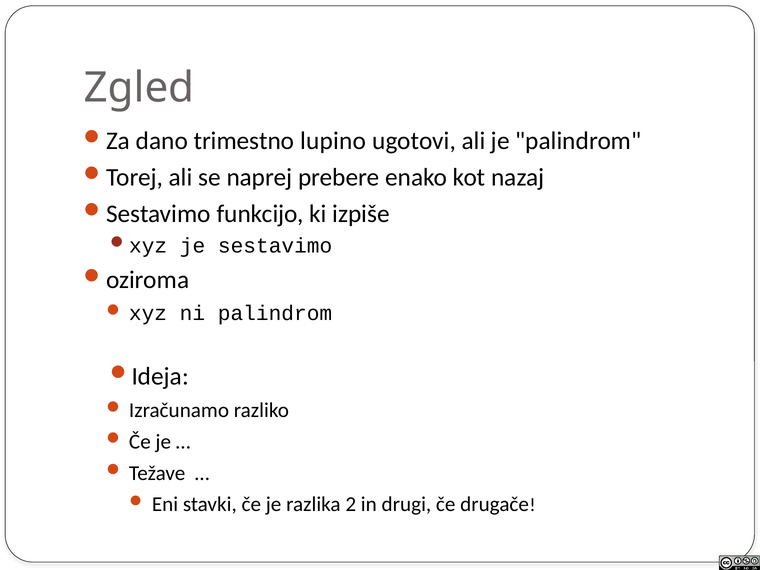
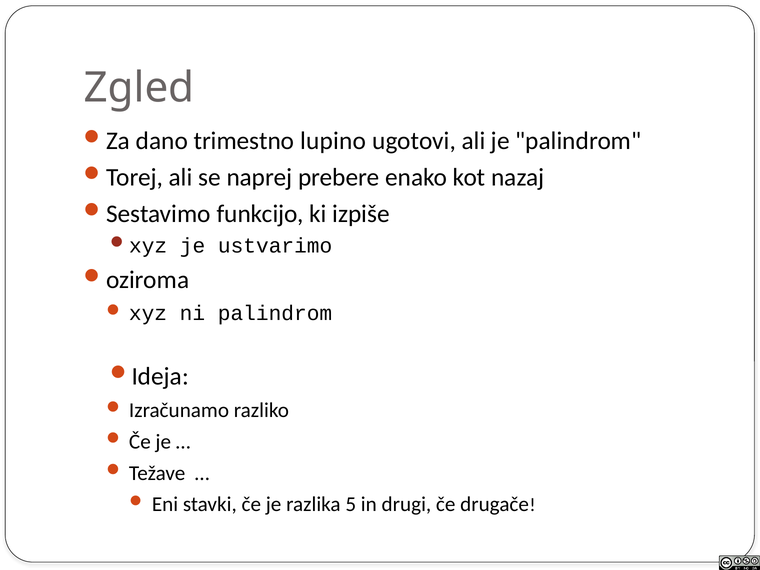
sestavimo: sestavimo -> ustvarimo
2: 2 -> 5
